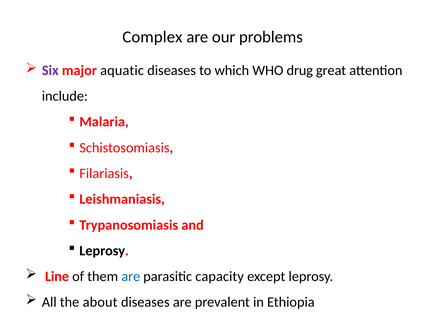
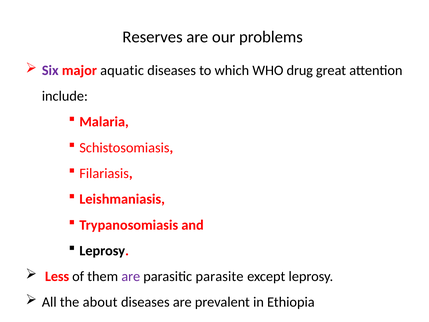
Complex: Complex -> Reserves
Line: Line -> Less
are at (131, 276) colour: blue -> purple
capacity: capacity -> parasite
